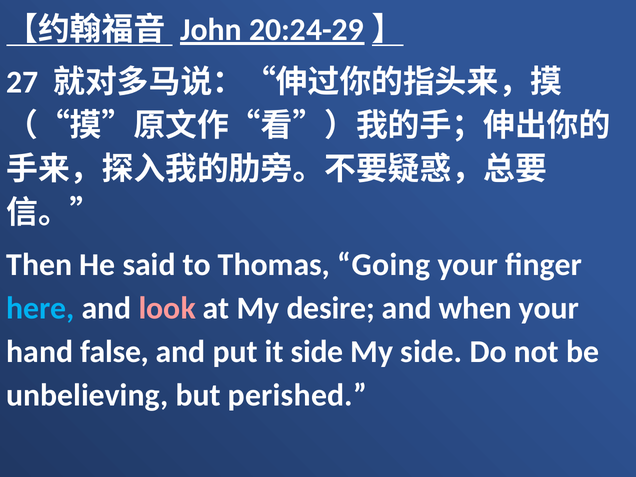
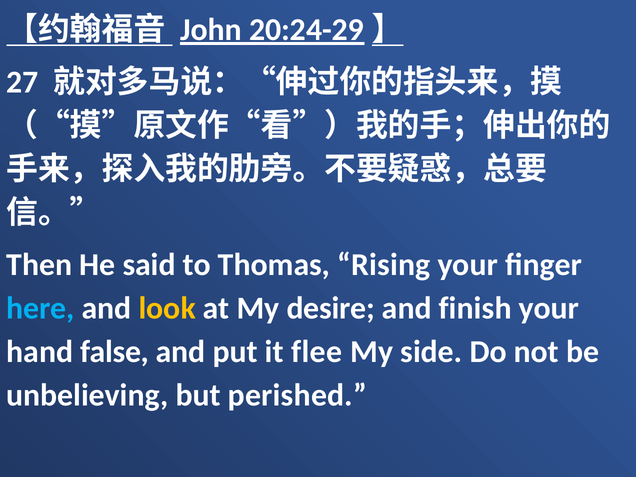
Going: Going -> Rising
look colour: pink -> yellow
when: when -> finish
it side: side -> flee
